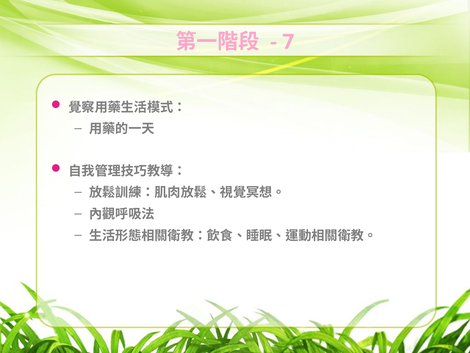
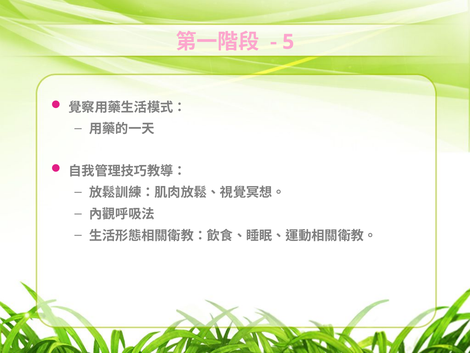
7: 7 -> 5
